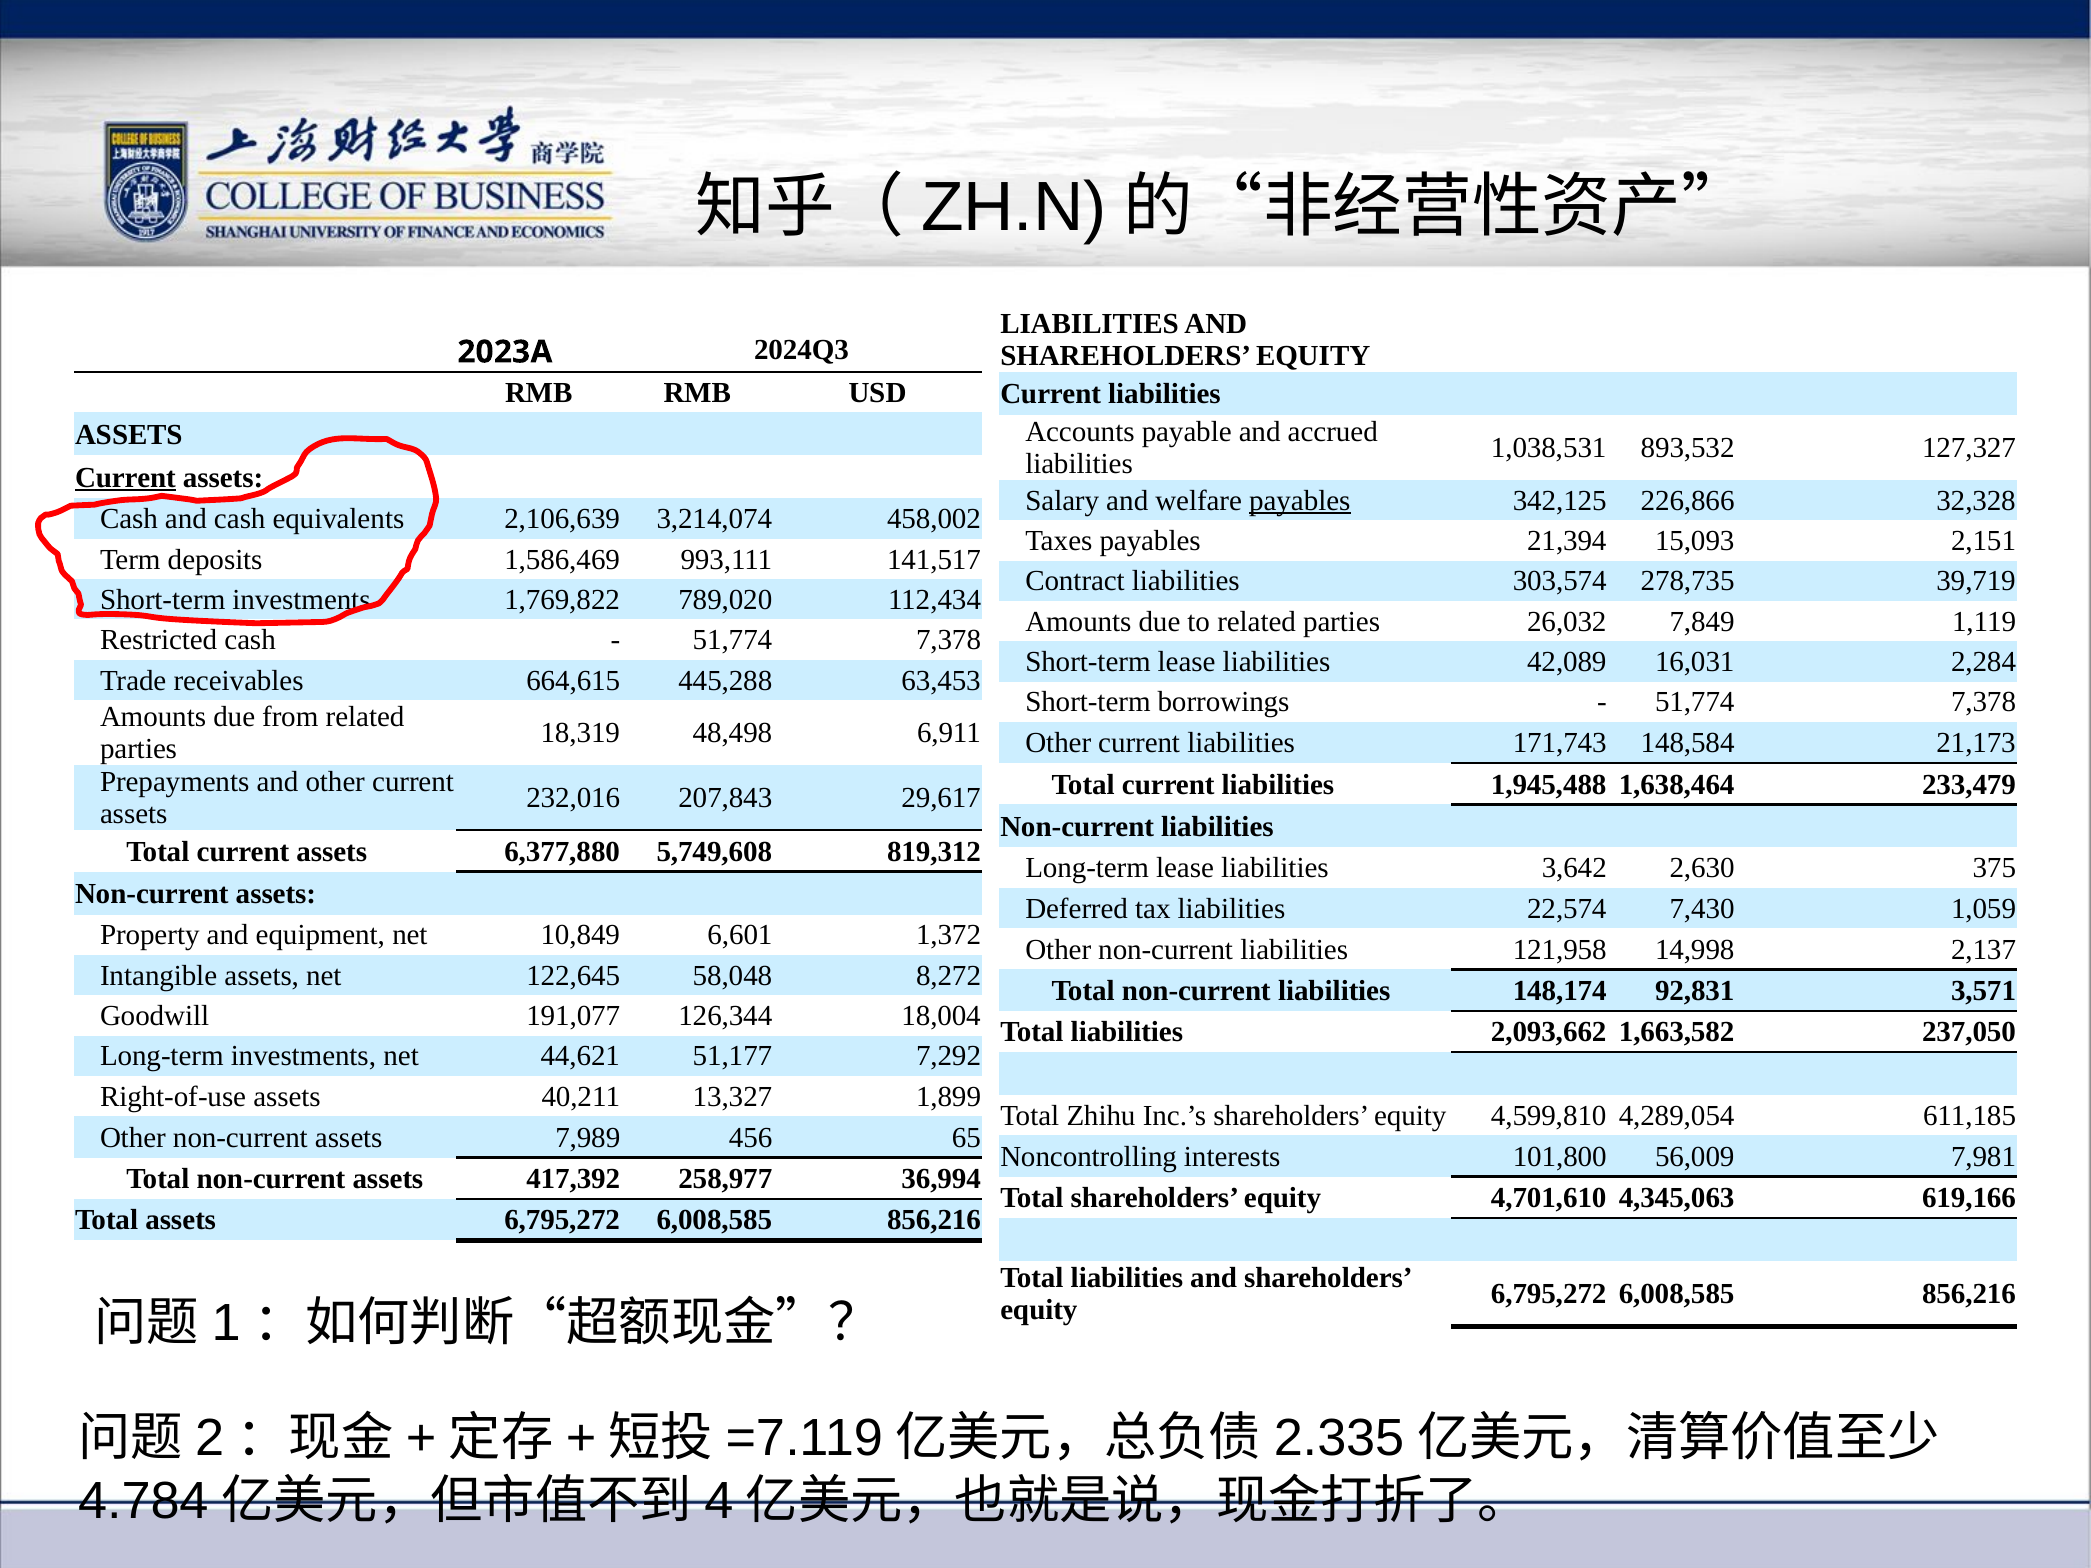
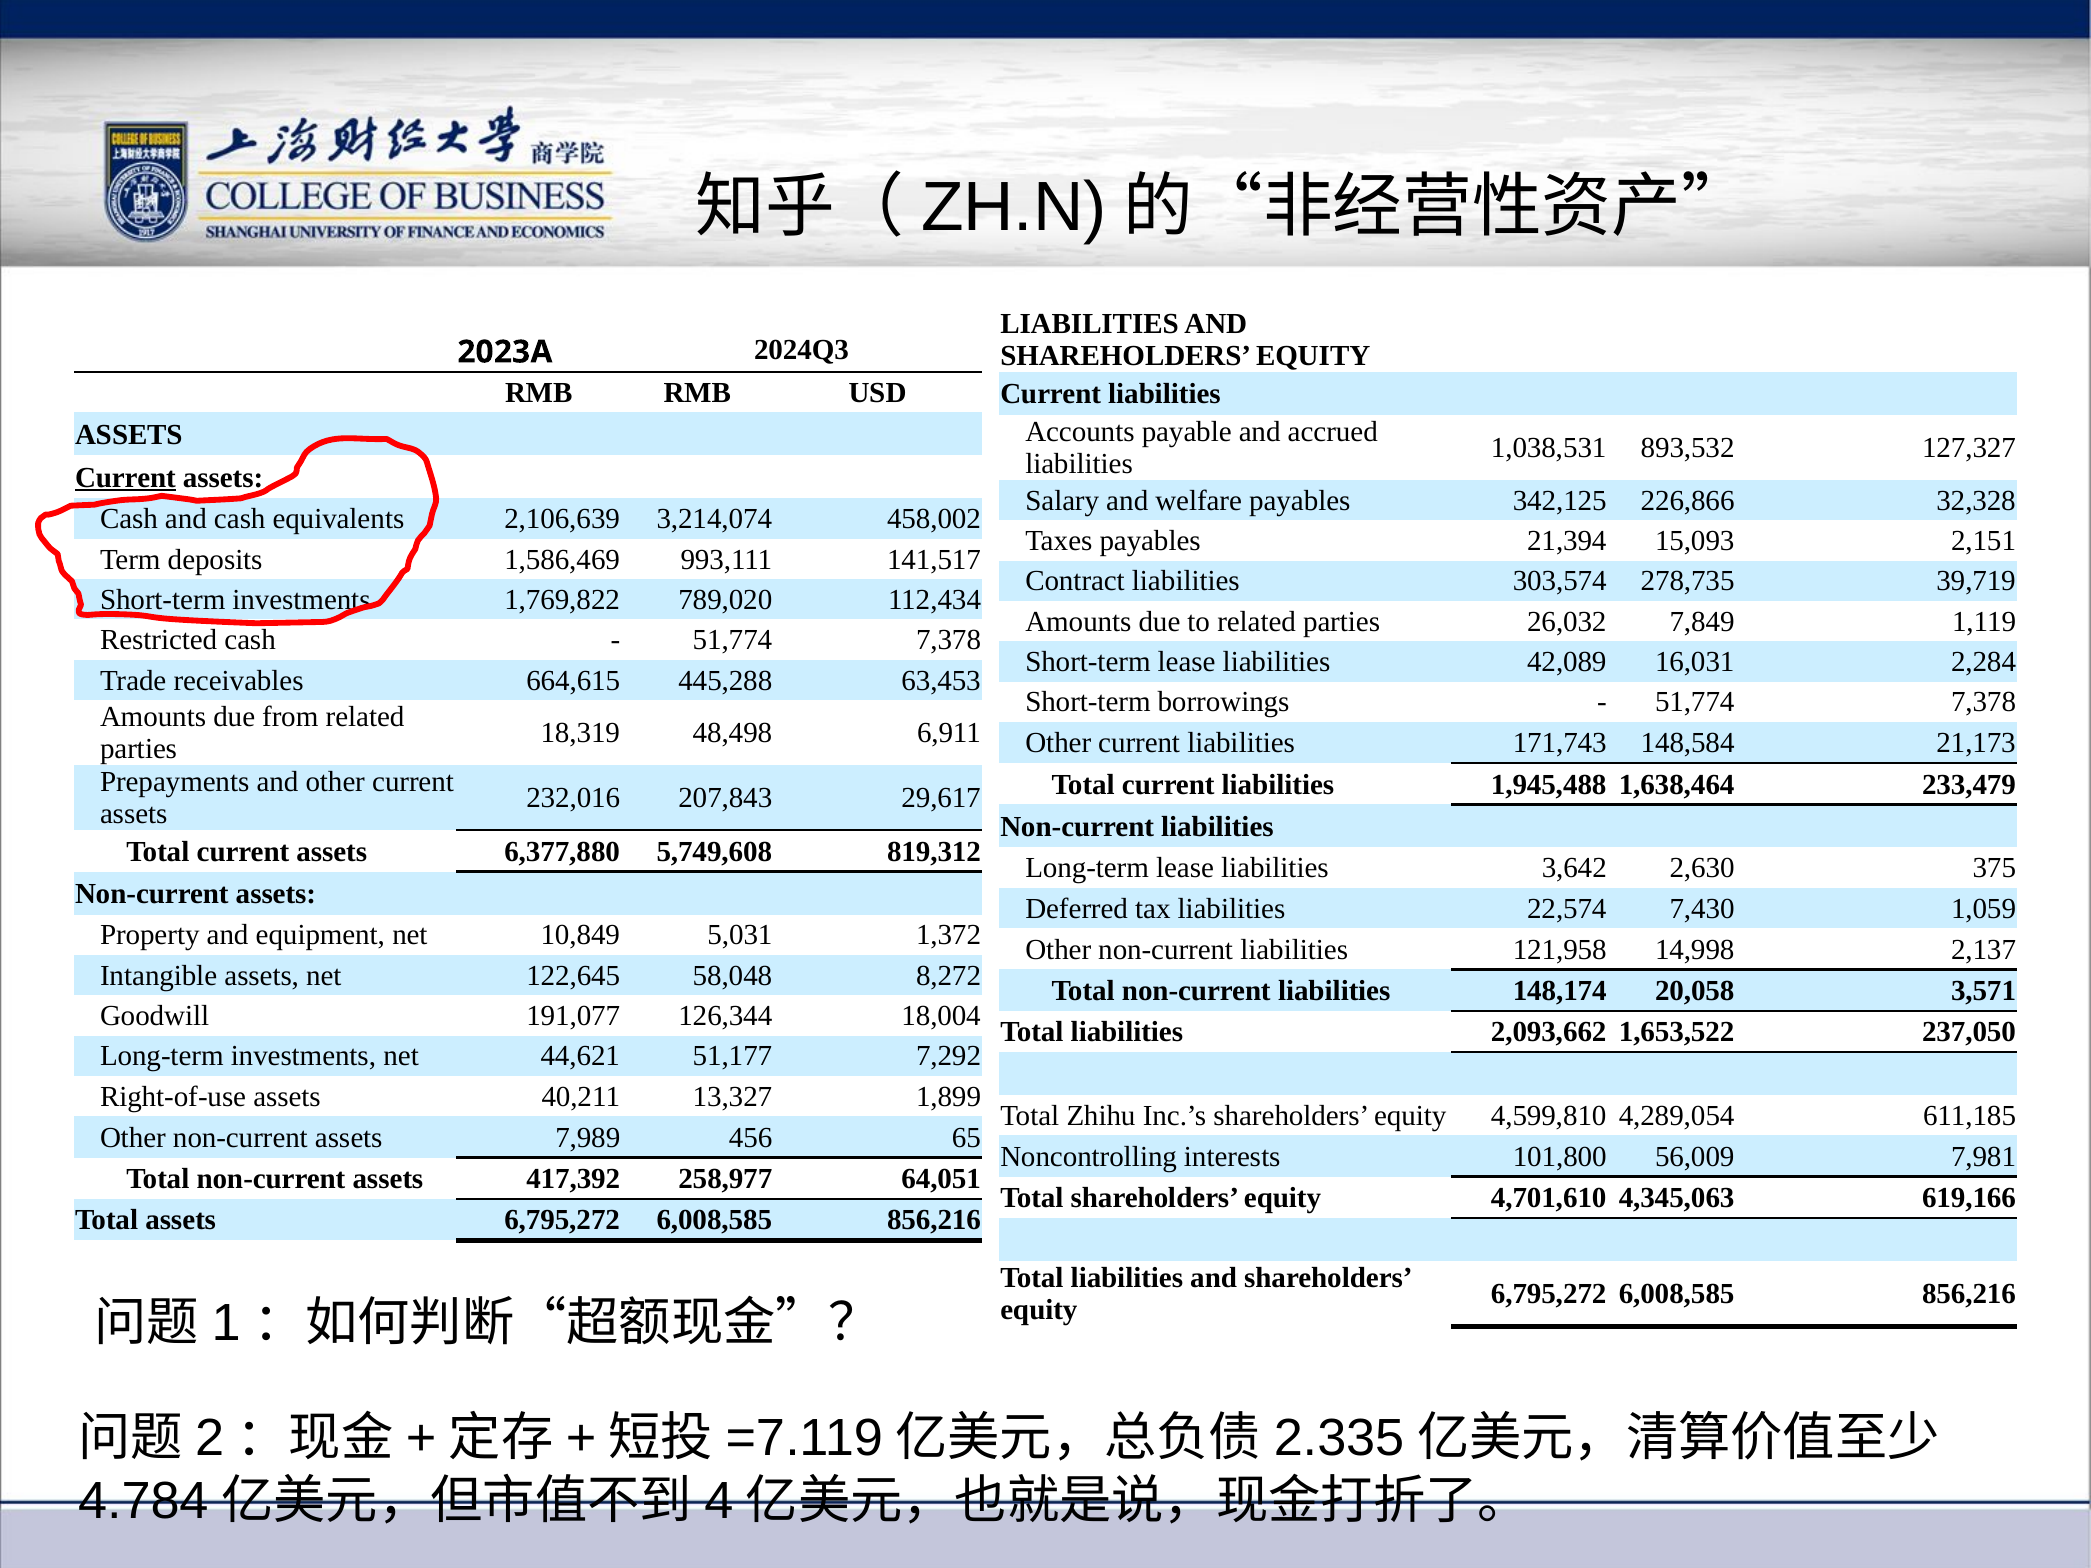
payables at (1300, 501) underline: present -> none
6,601: 6,601 -> 5,031
92,831: 92,831 -> 20,058
1,663,582: 1,663,582 -> 1,653,522
36,994: 36,994 -> 64,051
